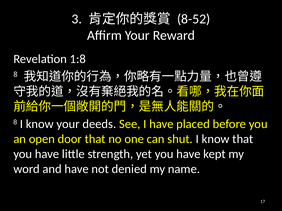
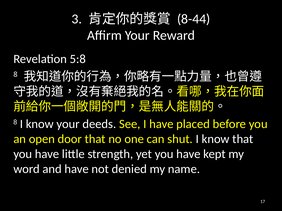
8-52: 8-52 -> 8-44
1:8: 1:8 -> 5:8
